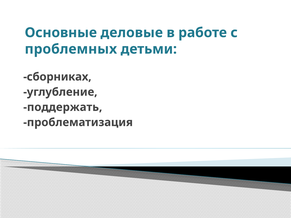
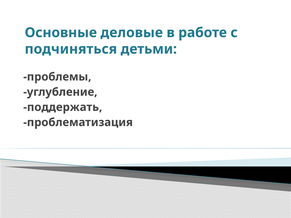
проблемных: проблемных -> подчиняться
сборниках: сборниках -> проблемы
